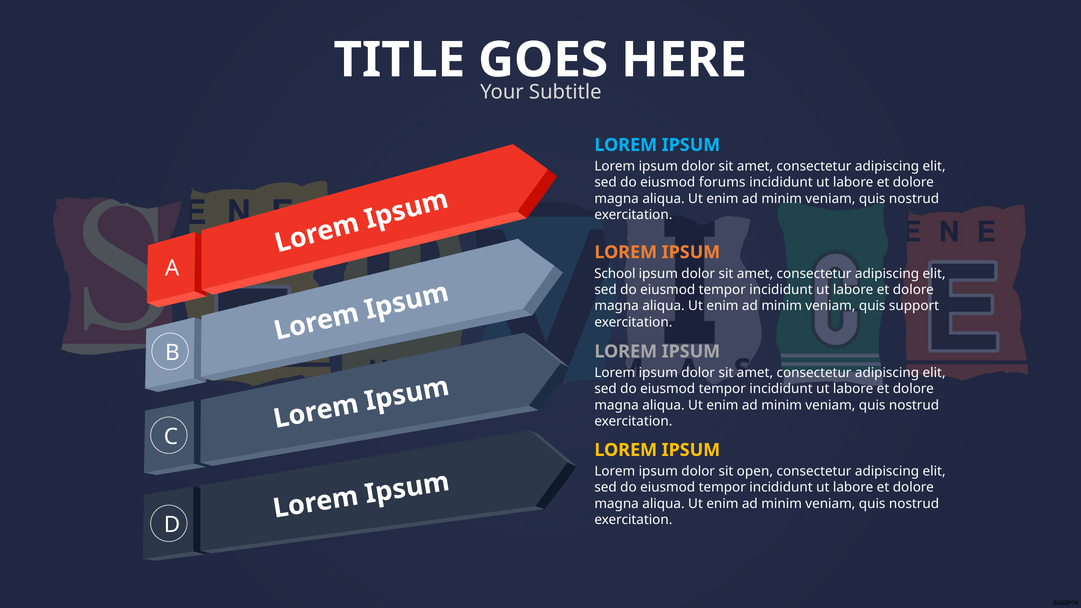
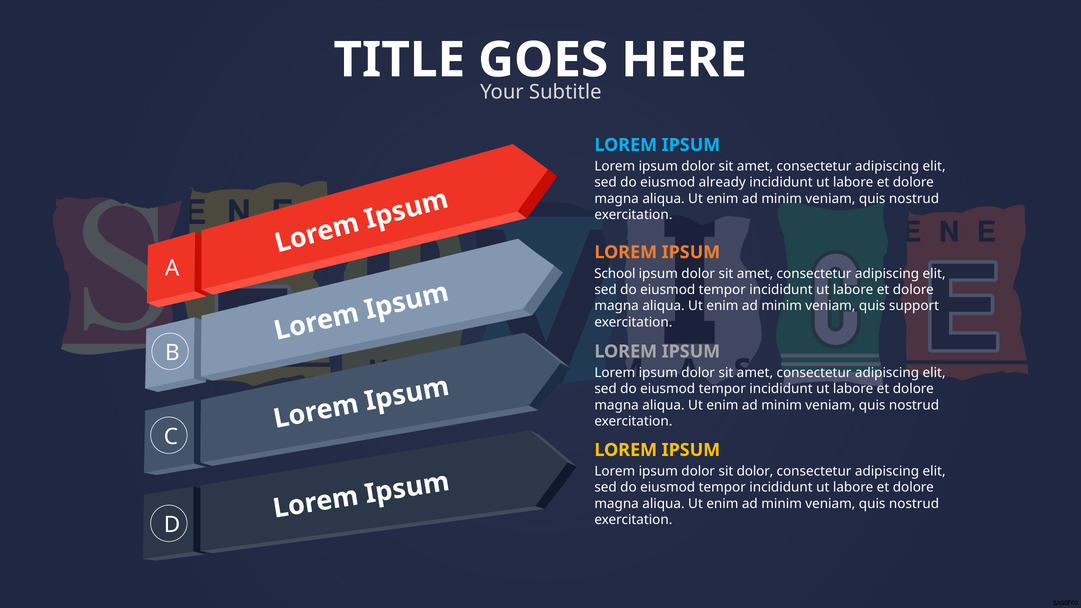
forums: forums -> already
sit open: open -> dolor
